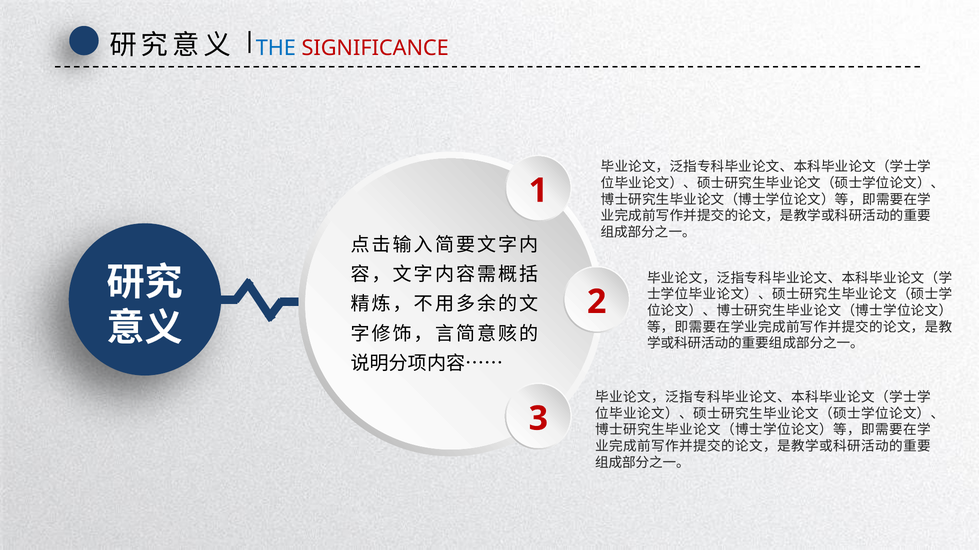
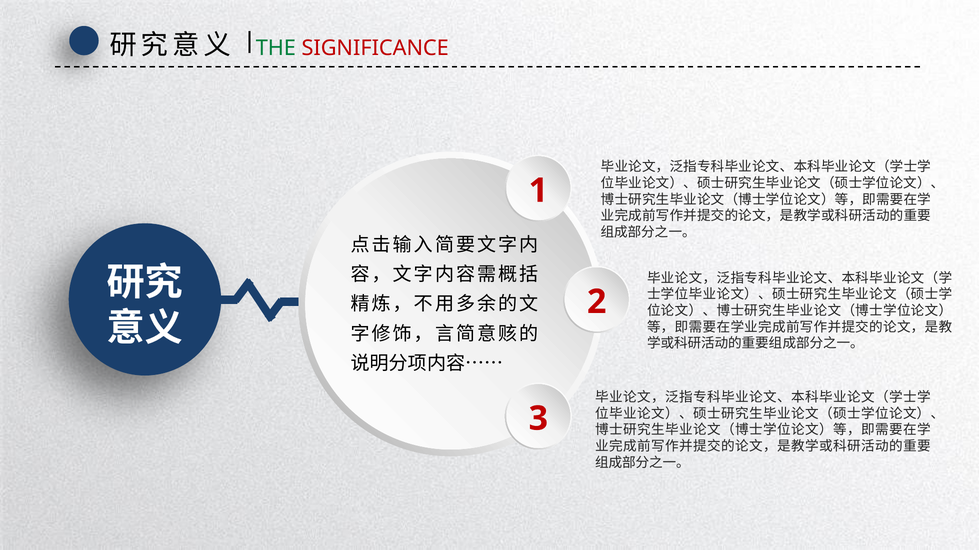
THE colour: blue -> green
